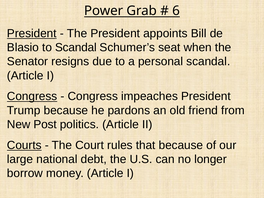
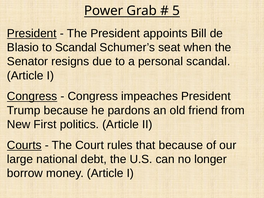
6: 6 -> 5
Post: Post -> First
